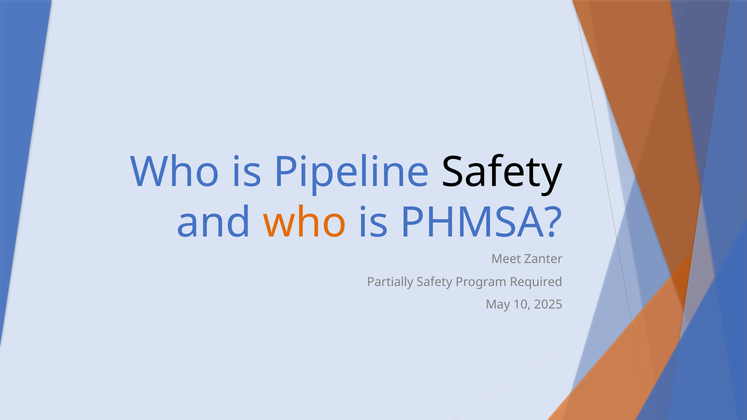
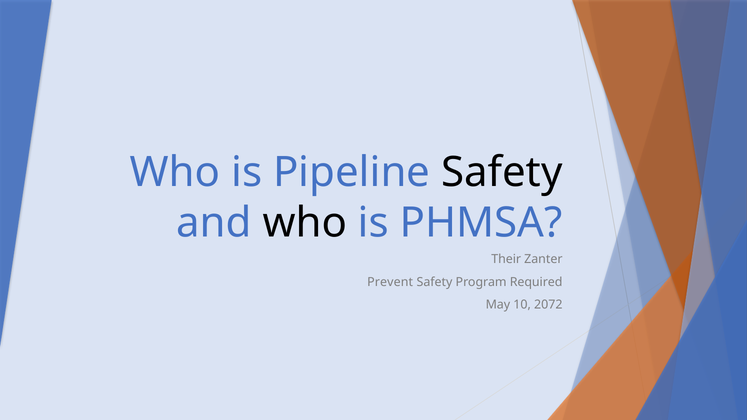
who at (305, 223) colour: orange -> black
Meet: Meet -> Their
Partially: Partially -> Prevent
2025: 2025 -> 2072
